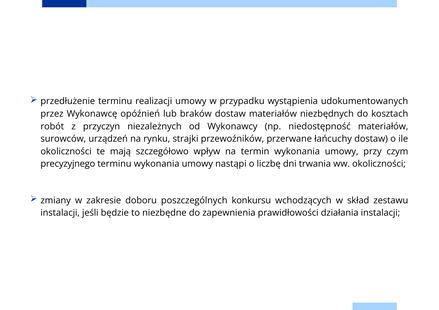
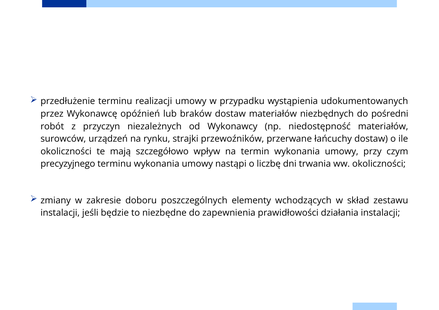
kosztach: kosztach -> pośredni
konkursu: konkursu -> elementy
